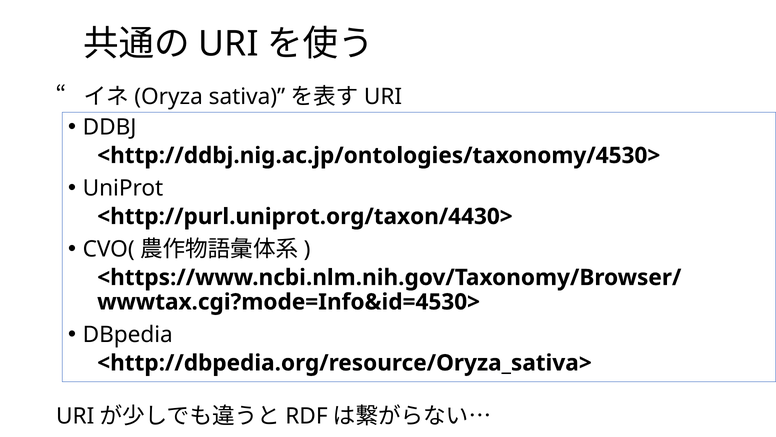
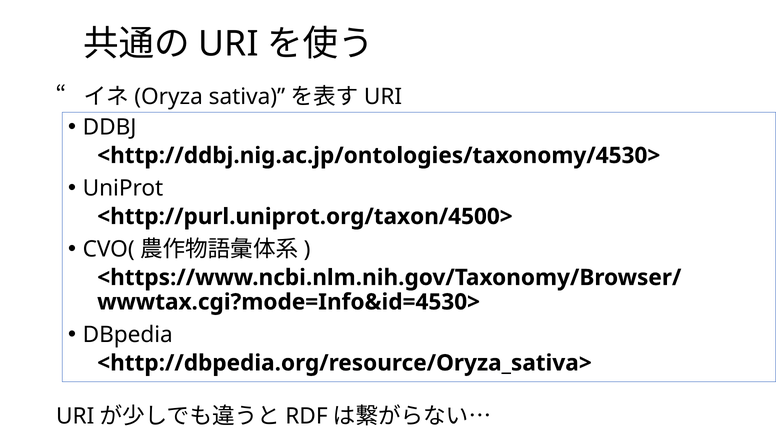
<http://purl.uniprot.org/taxon/4430>: <http://purl.uniprot.org/taxon/4430> -> <http://purl.uniprot.org/taxon/4500>
